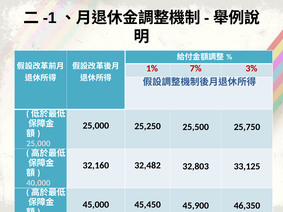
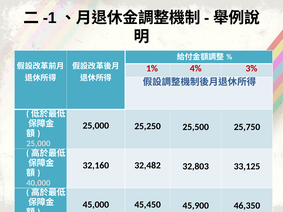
7%: 7% -> 4%
